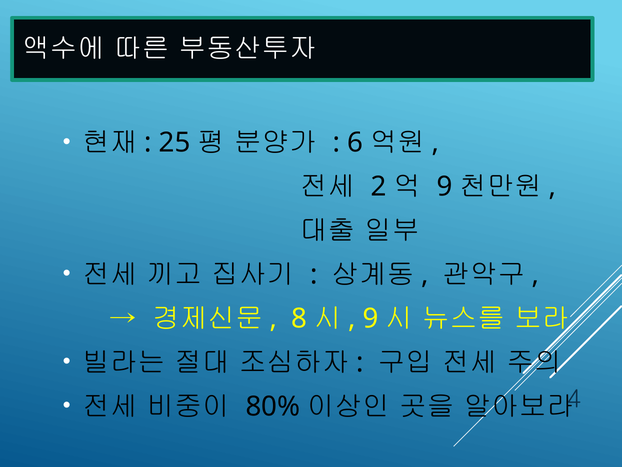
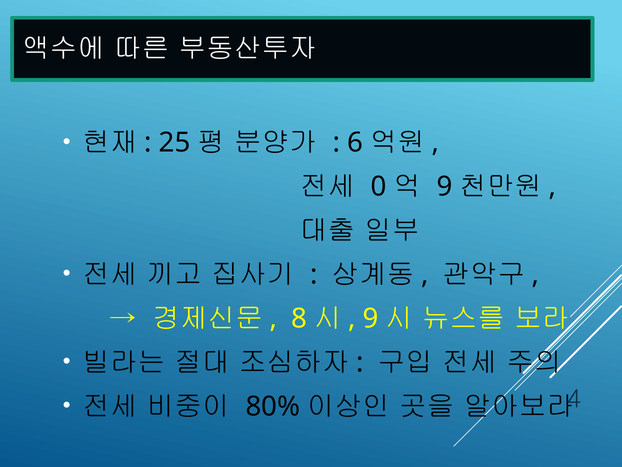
2: 2 -> 0
